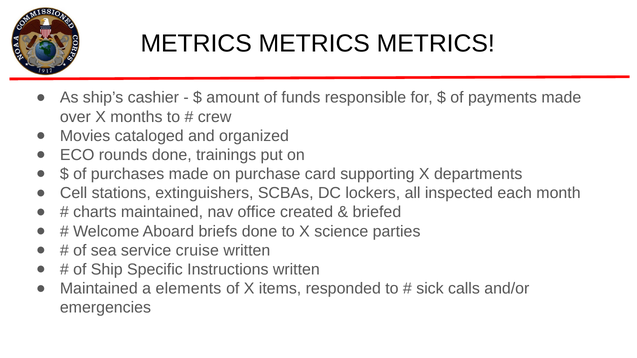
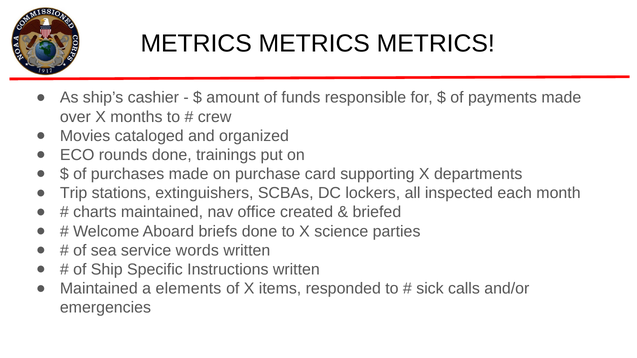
Cell: Cell -> Trip
cruise: cruise -> words
